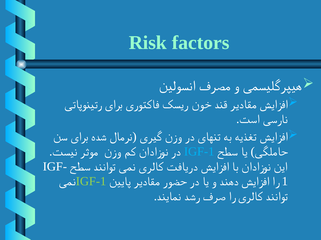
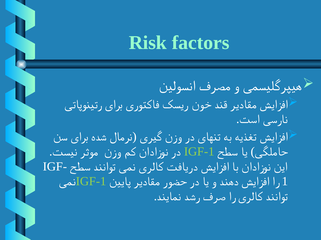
IGF-1 at (199, 152) colour: light blue -> light green
